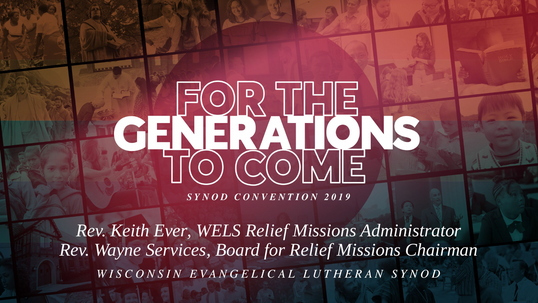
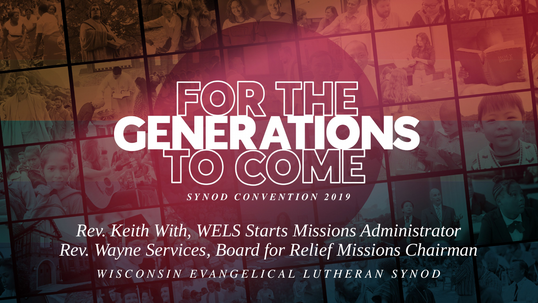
Ever: Ever -> With
WELS Relief: Relief -> Starts
